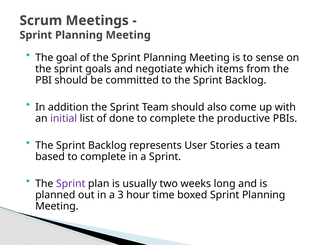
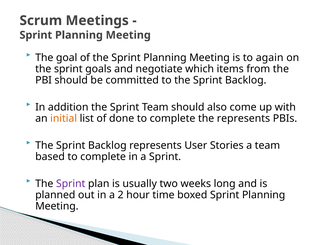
sense: sense -> again
initial colour: purple -> orange
the productive: productive -> represents
3: 3 -> 2
